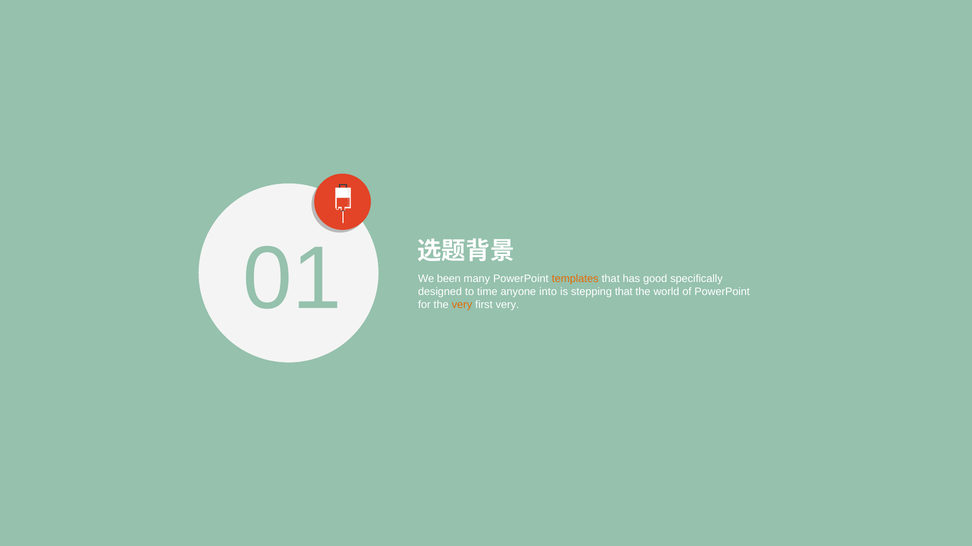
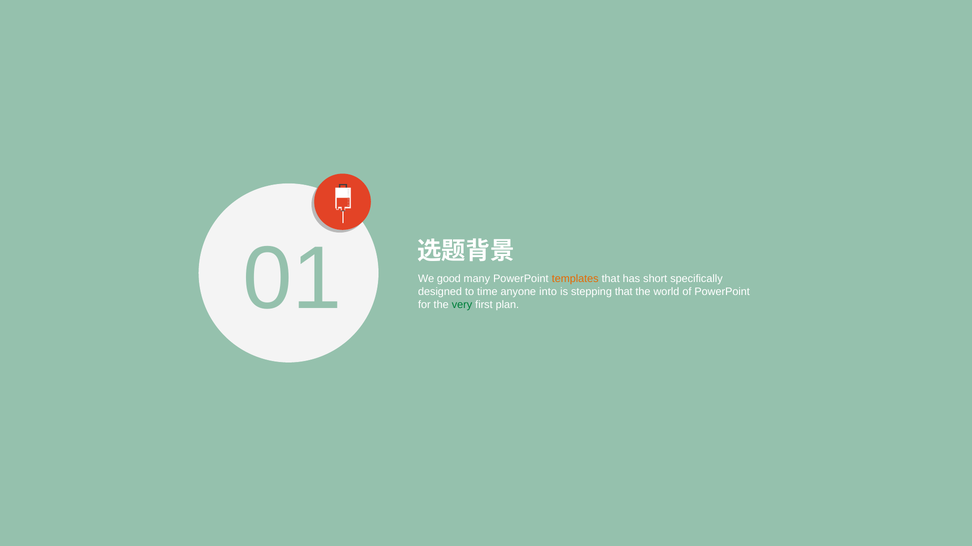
been: been -> good
good: good -> short
very at (462, 305) colour: orange -> green
first very: very -> plan
